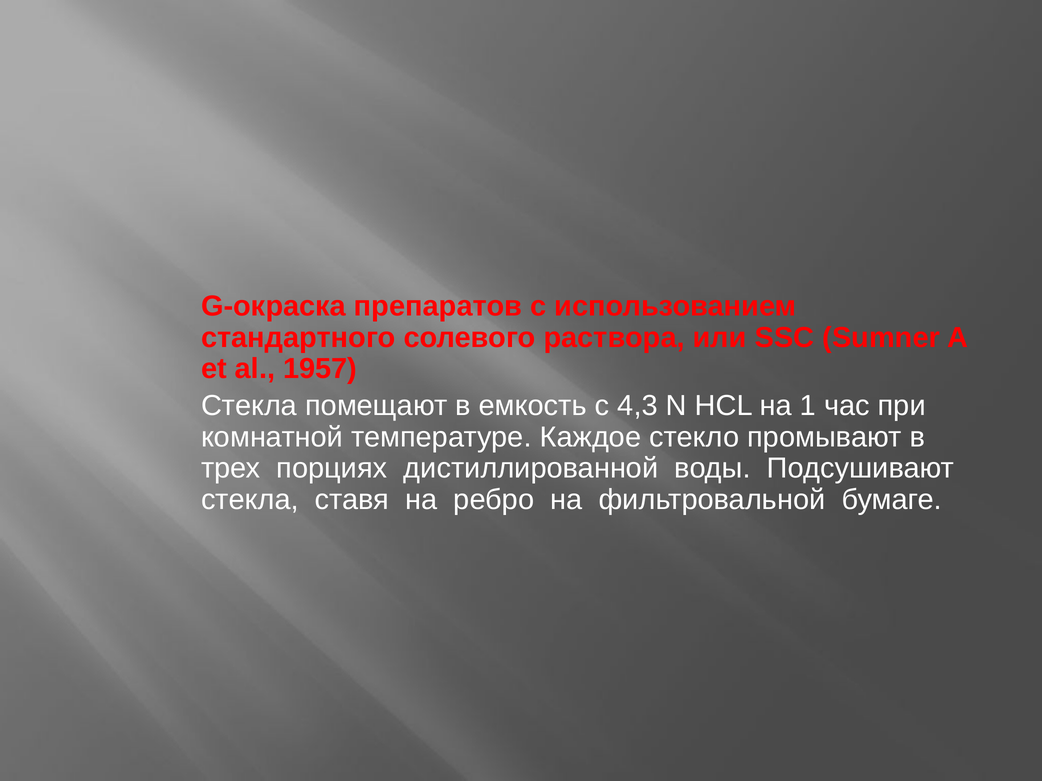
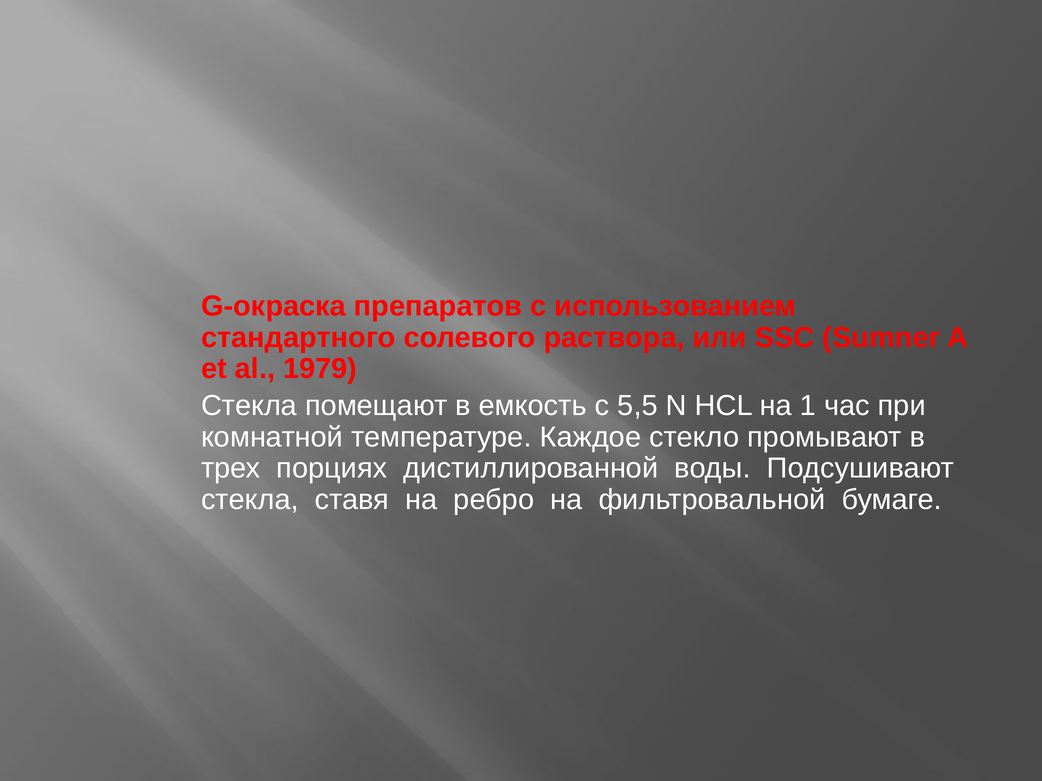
1957: 1957 -> 1979
4,3: 4,3 -> 5,5
